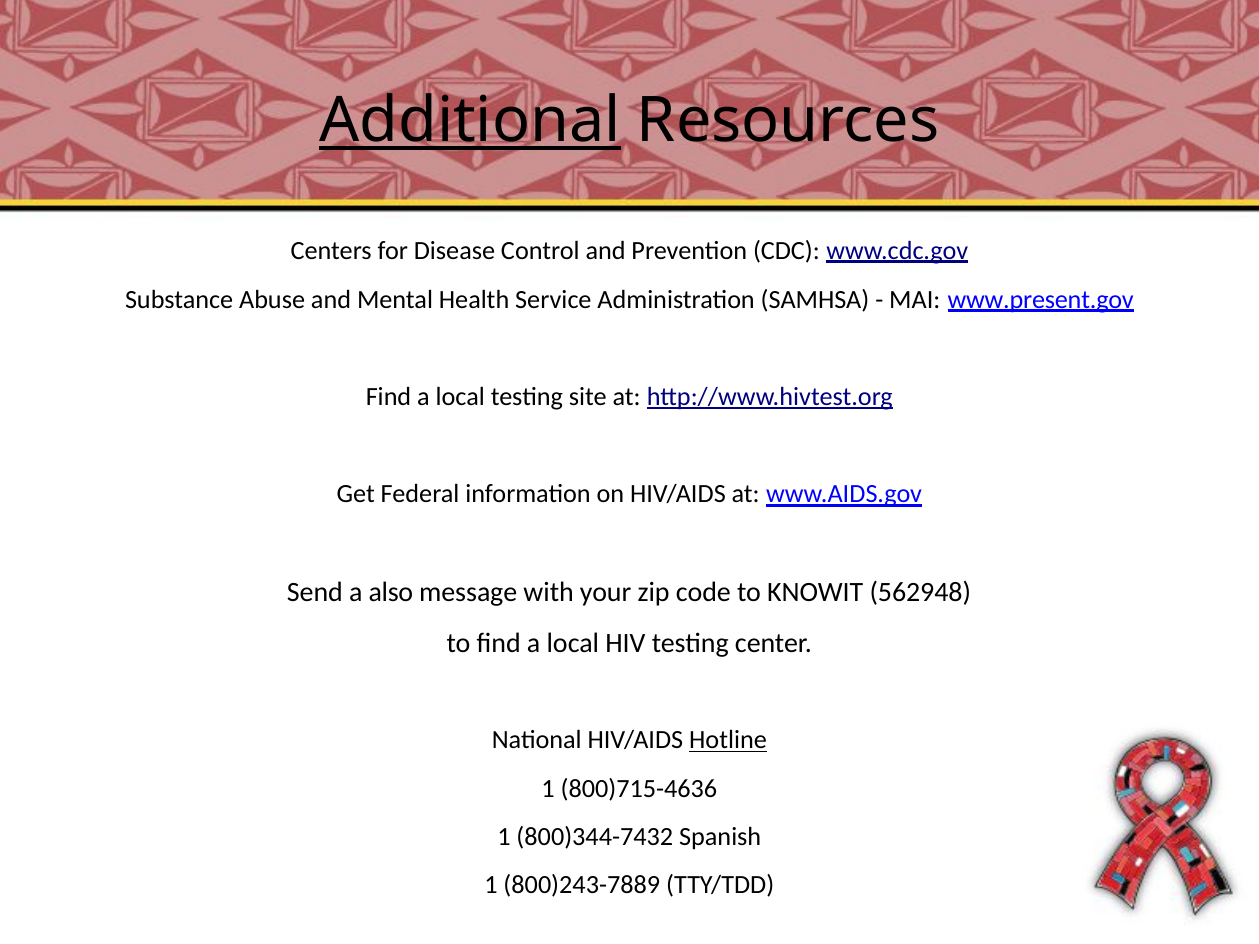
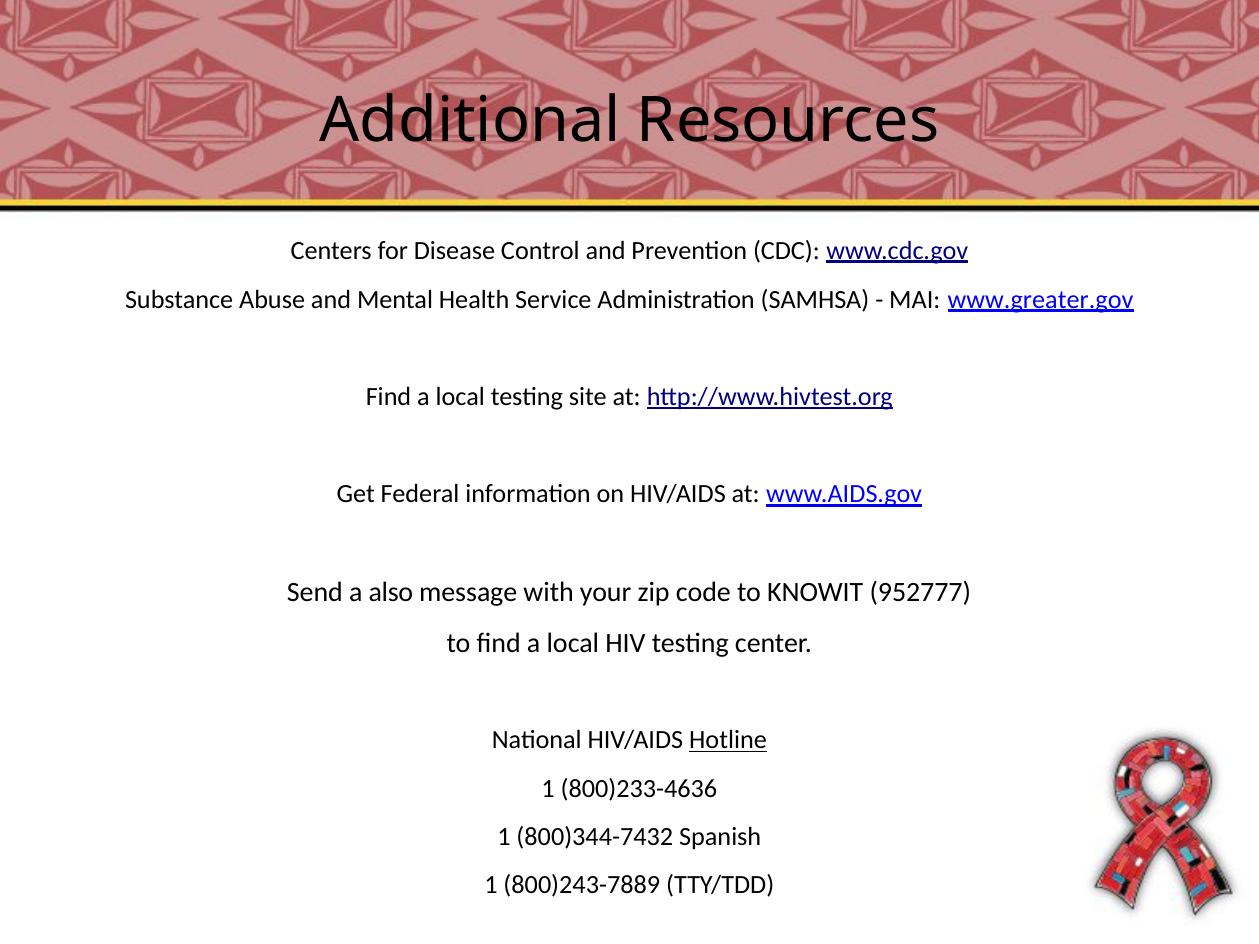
Additional underline: present -> none
www.present.gov: www.present.gov -> www.greater.gov
562948: 562948 -> 952777
800)715-4636: 800)715-4636 -> 800)233-4636
